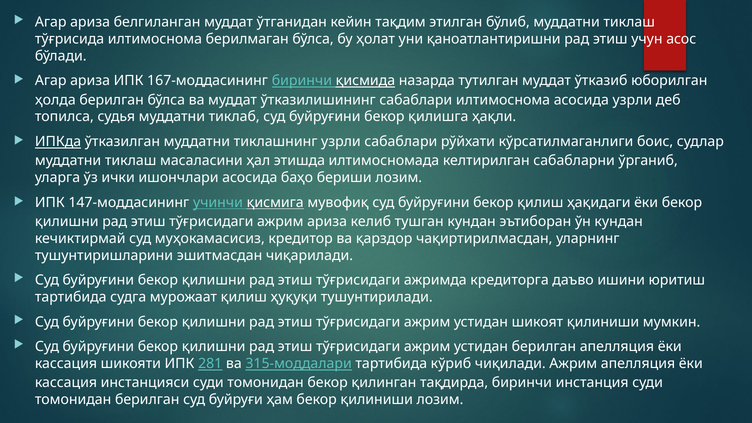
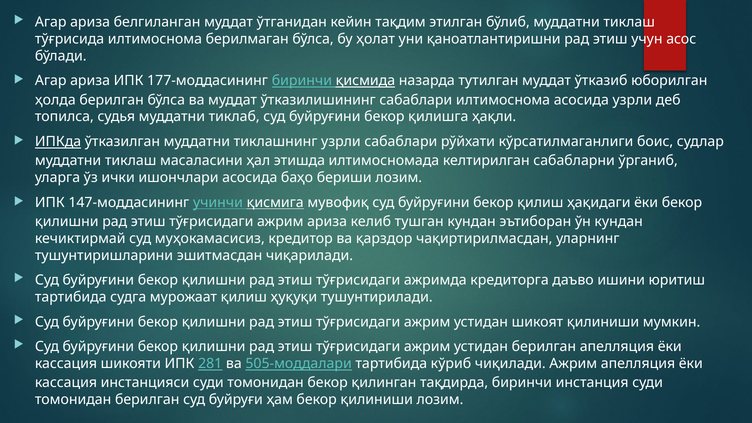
167-моддасининг: 167-моддасининг -> 177-моддасининг
315-моддалари: 315-моддалари -> 505-моддалари
